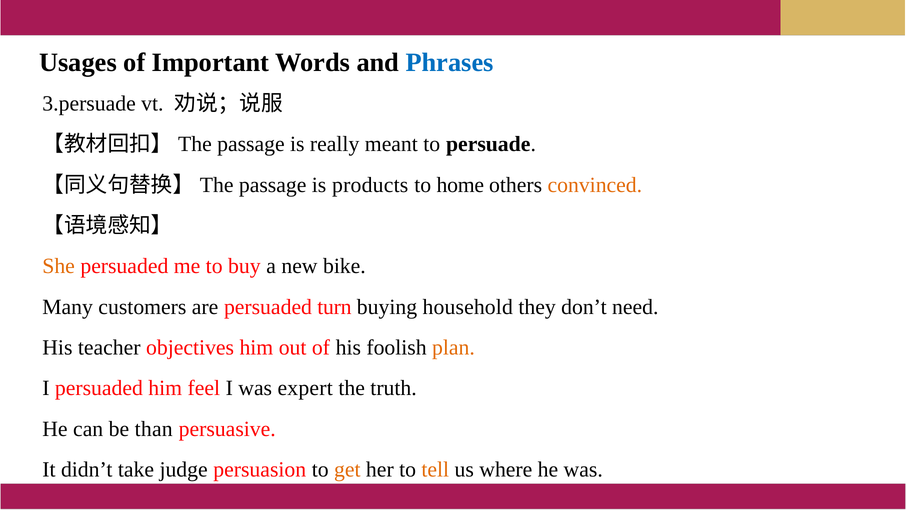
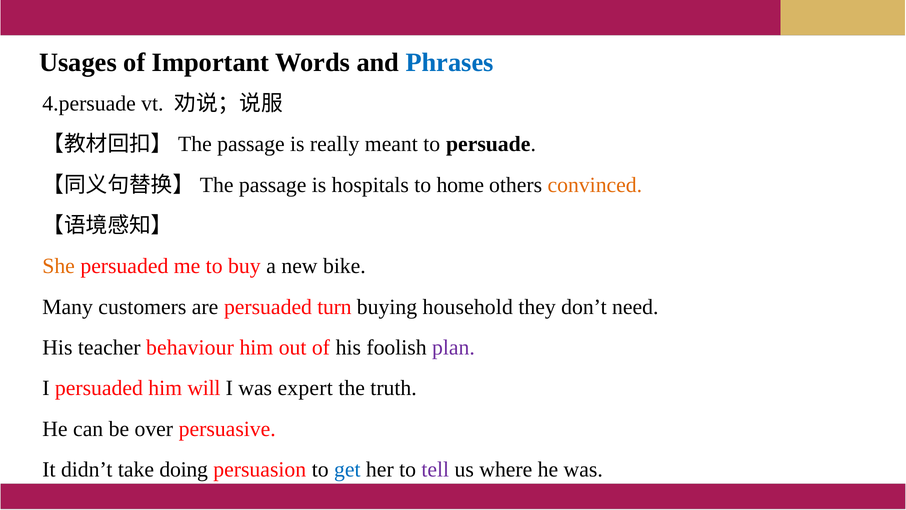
3.persuade: 3.persuade -> 4.persuade
products: products -> hospitals
objectives: objectives -> behaviour
plan colour: orange -> purple
feel: feel -> will
than: than -> over
judge: judge -> doing
get colour: orange -> blue
tell colour: orange -> purple
